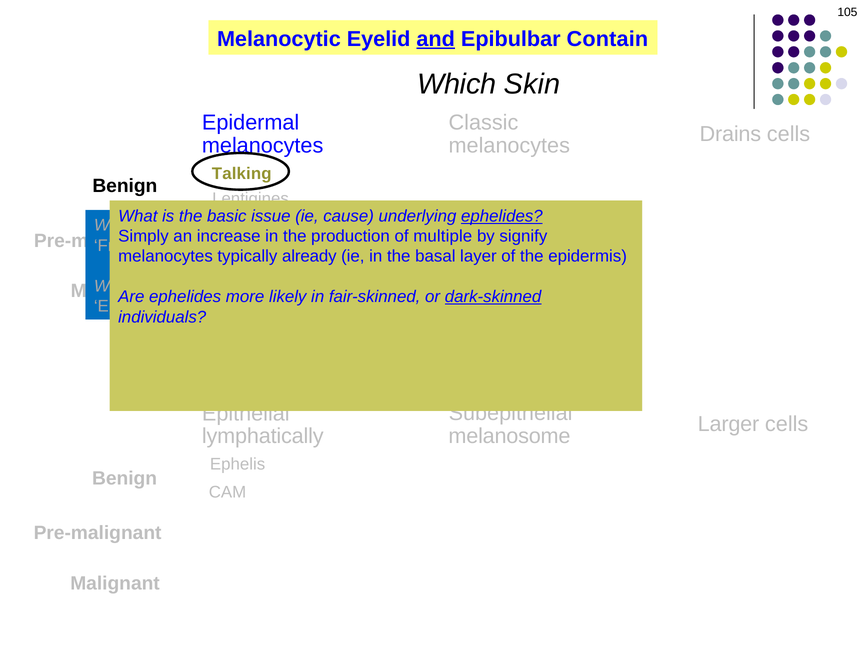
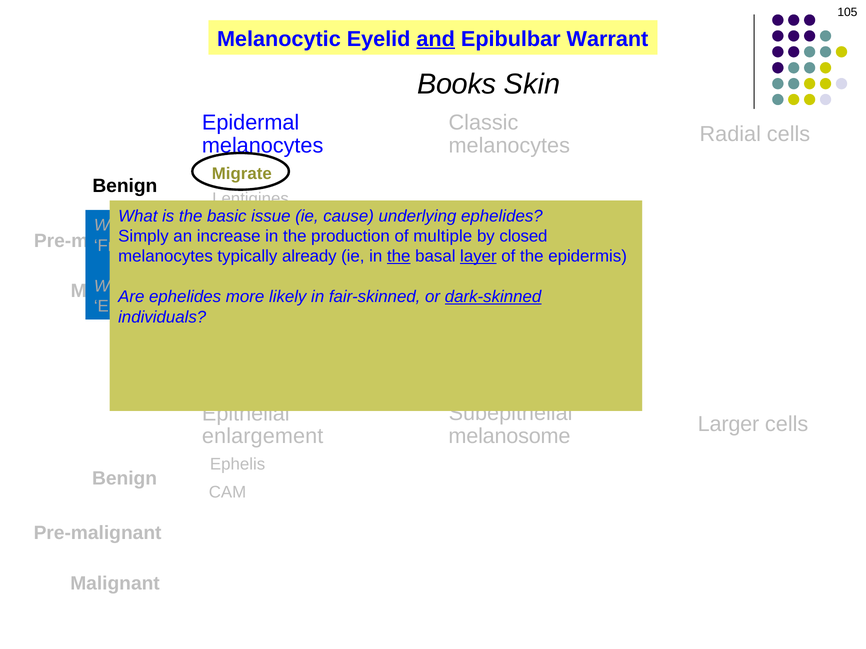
Contain: Contain -> Warrant
Which: Which -> Books
Drains: Drains -> Radial
Talking: Talking -> Migrate
ephelides at (502, 216) underline: present -> none
signify: signify -> closed
the at (399, 257) underline: none -> present
layer underline: none -> present
lymphatically: lymphatically -> enlargement
